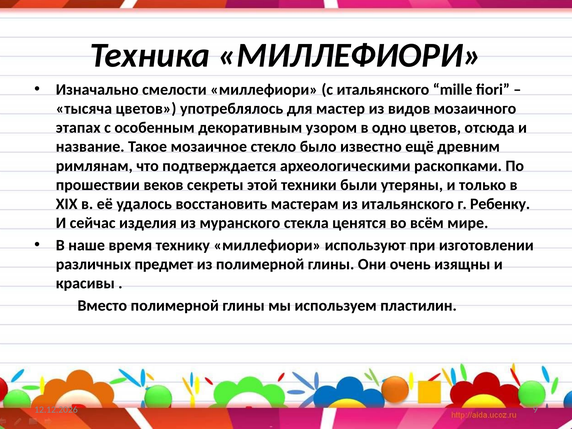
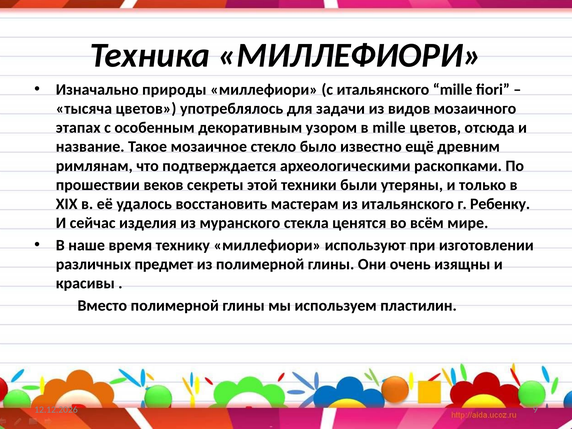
смелости: смелости -> природы
мастер: мастер -> задачи
в одно: одно -> mille
